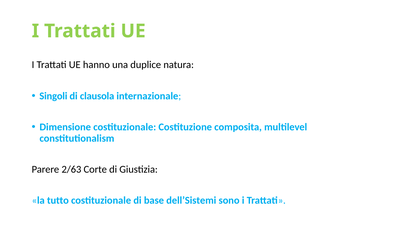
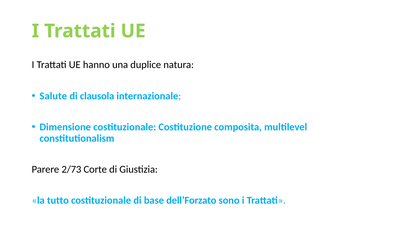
Singoli: Singoli -> Salute
2/63: 2/63 -> 2/73
dell’Sistemi: dell’Sistemi -> dell’Forzato
